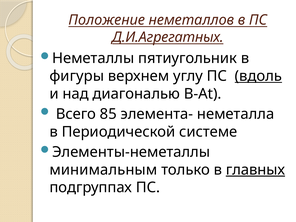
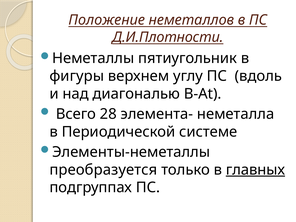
Д.И.Агрегатных: Д.И.Агрегатных -> Д.И.Плотности
вдоль underline: present -> none
85: 85 -> 28
минимальным: минимальным -> преобразуется
